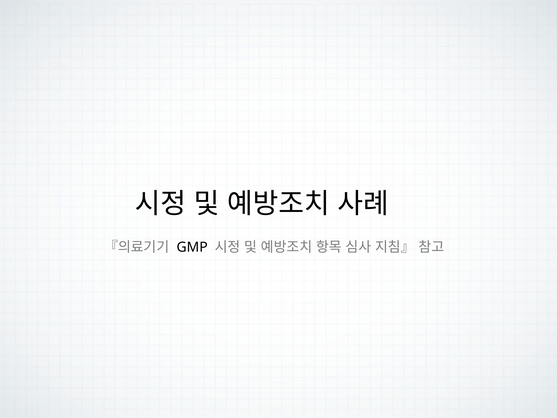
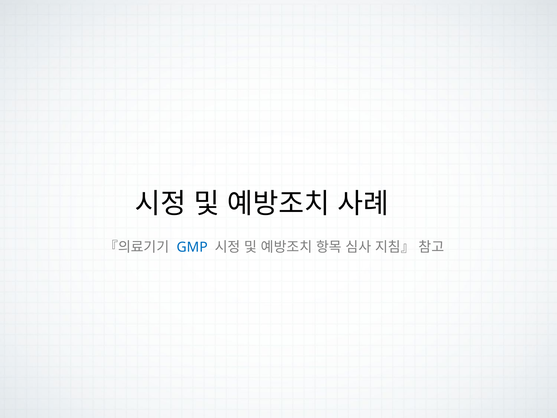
GMP colour: black -> blue
